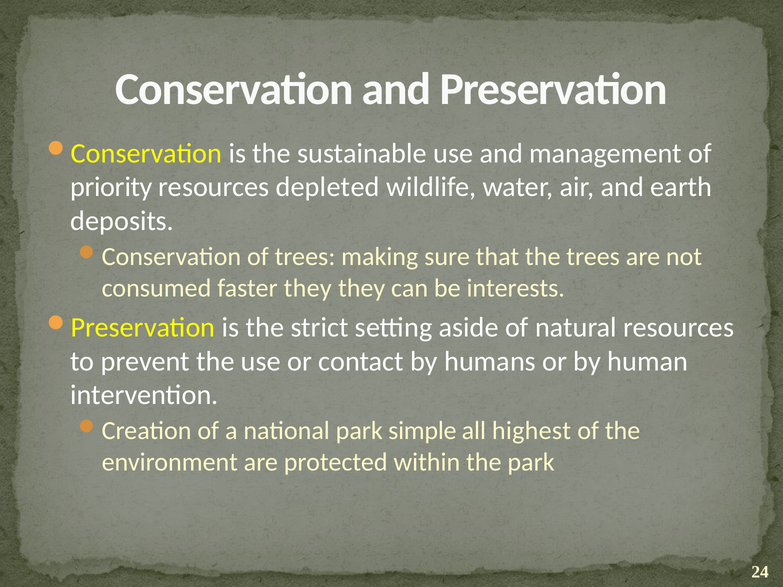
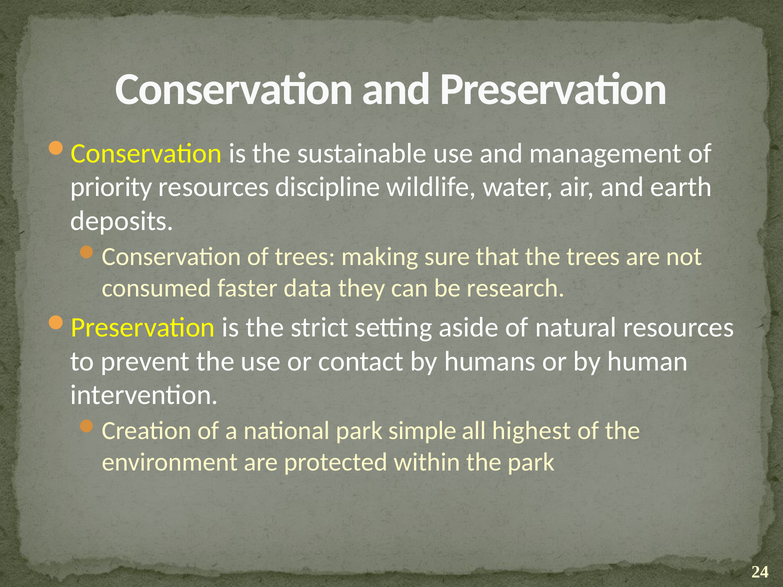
depleted: depleted -> discipline
faster they: they -> data
interests: interests -> research
